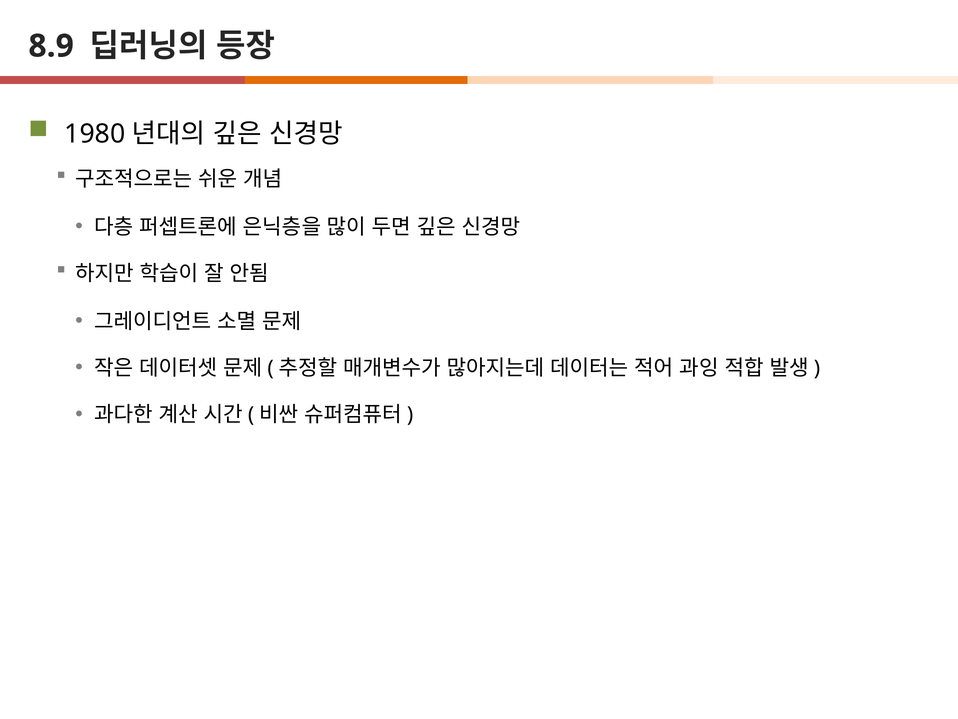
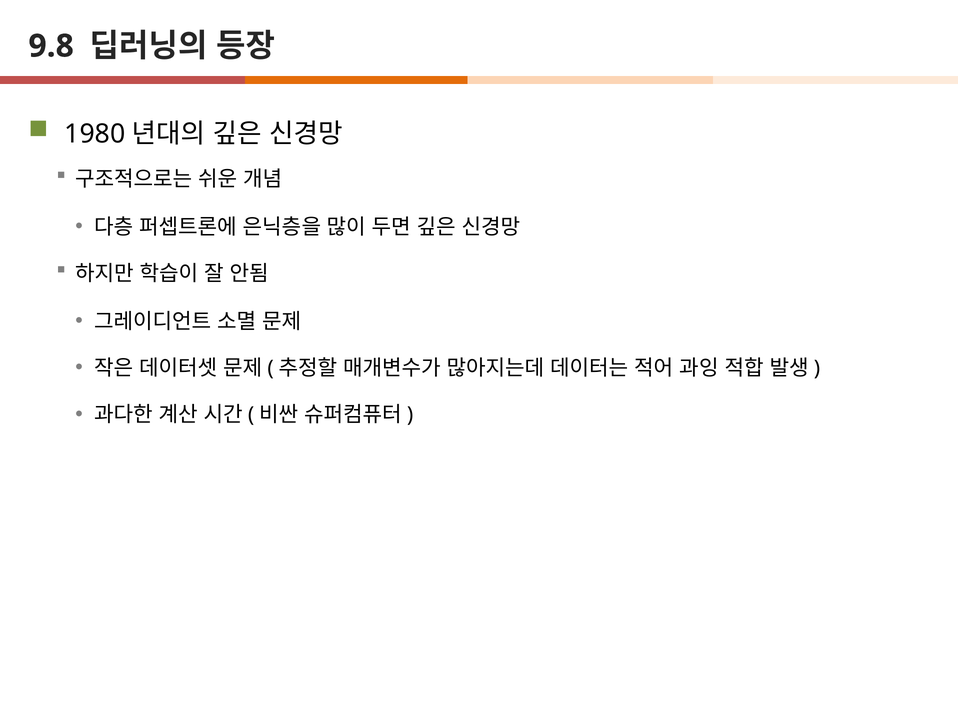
8.9: 8.9 -> 9.8
